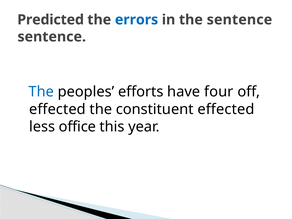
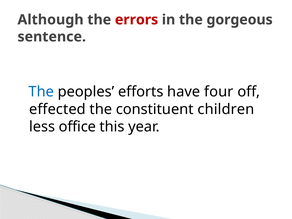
Predicted: Predicted -> Although
errors colour: blue -> red
the sentence: sentence -> gorgeous
constituent effected: effected -> children
